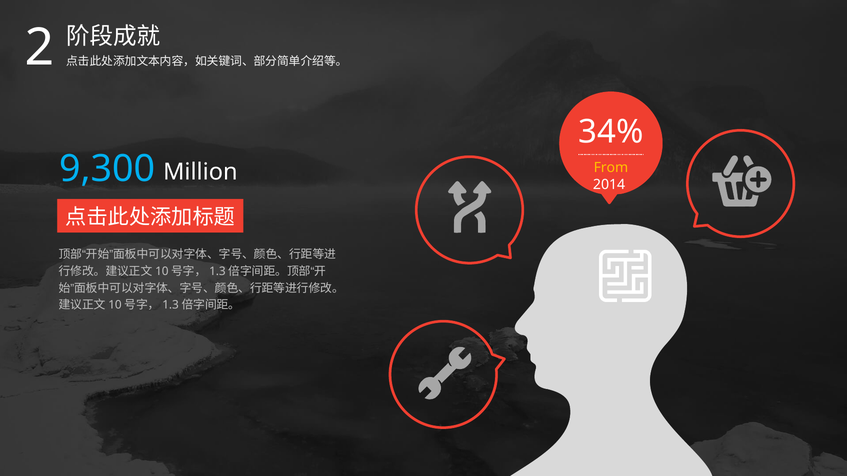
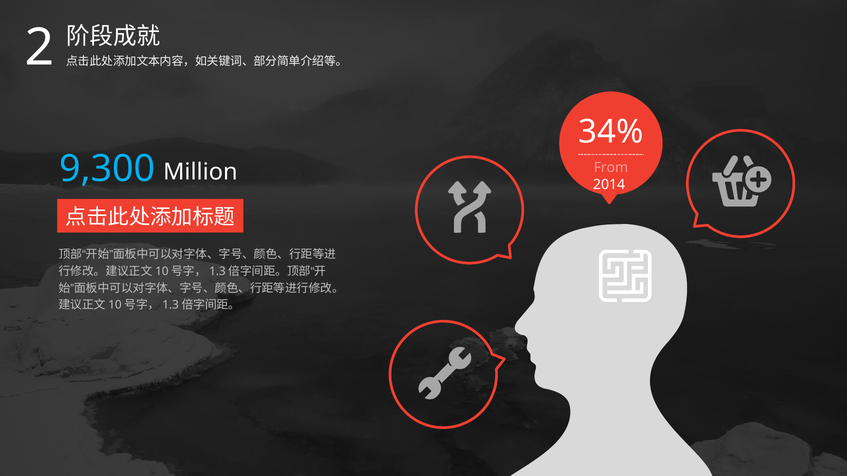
From colour: yellow -> pink
